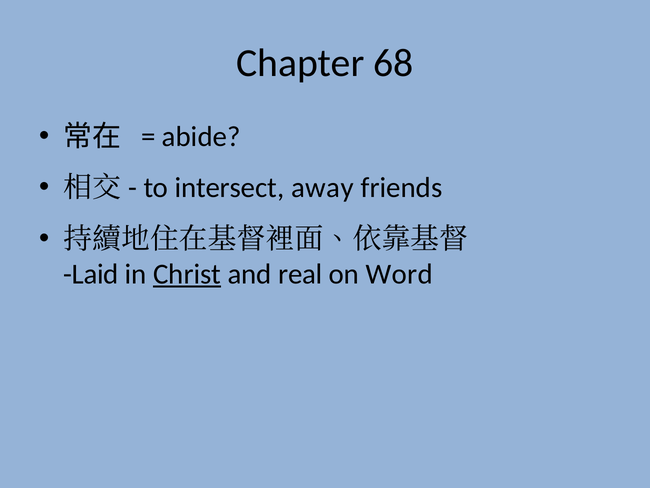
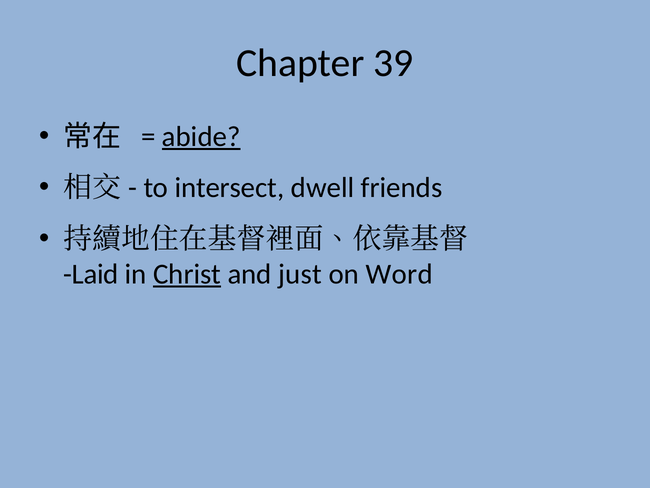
68: 68 -> 39
abide underline: none -> present
away: away -> dwell
real: real -> just
